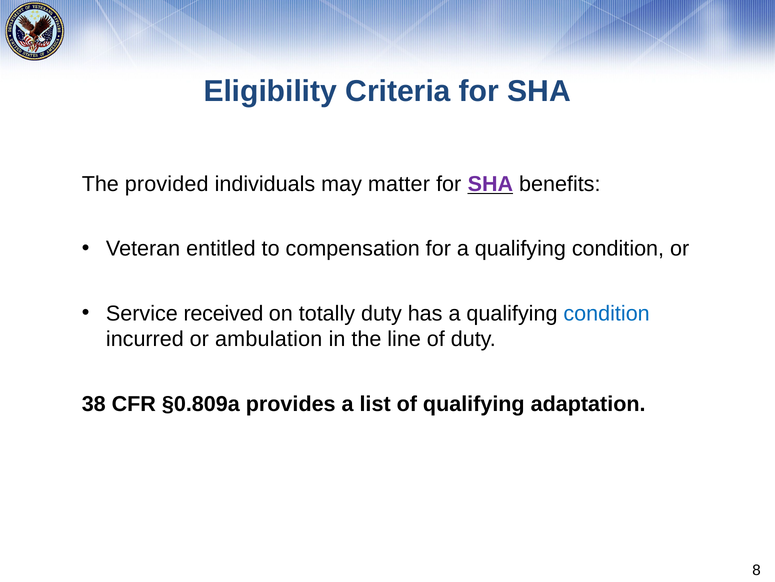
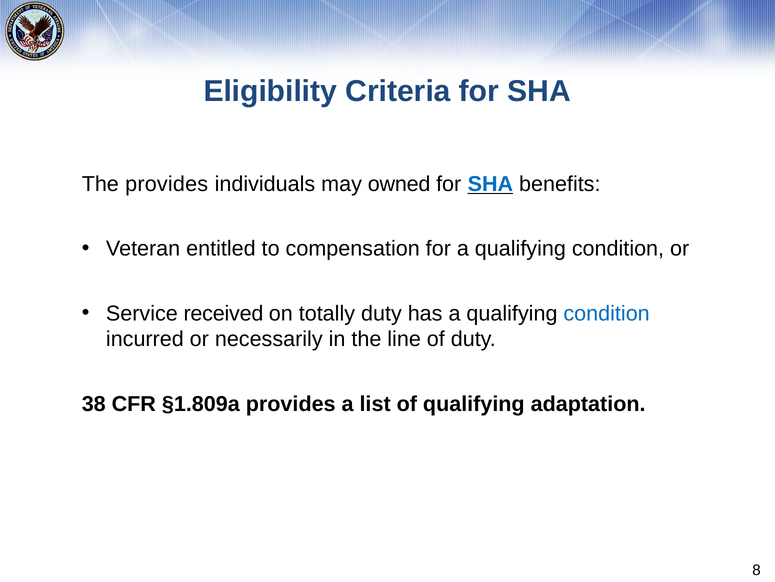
The provided: provided -> provides
matter: matter -> owned
SHA at (490, 184) colour: purple -> blue
ambulation: ambulation -> necessarily
§0.809a: §0.809a -> §1.809a
